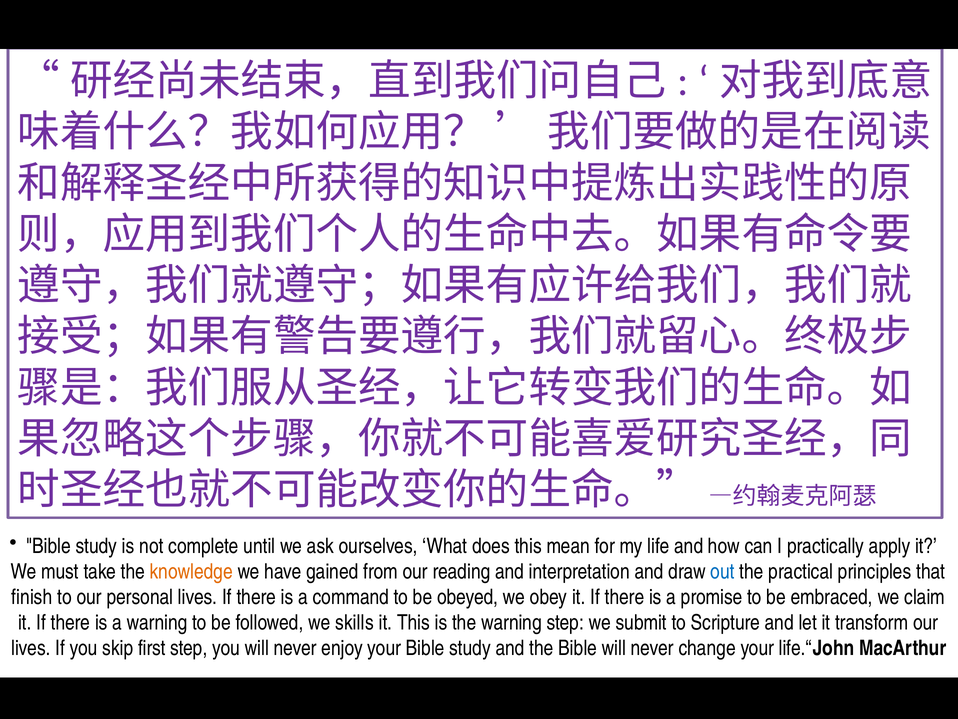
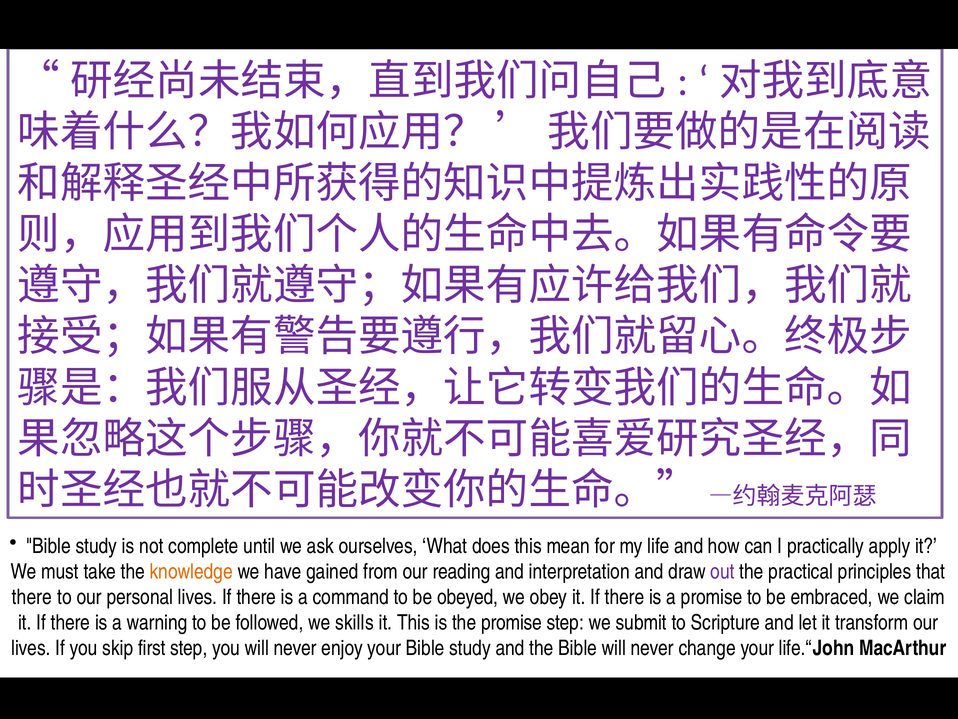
out colour: blue -> purple
finish at (32, 597): finish -> there
the warning: warning -> promise
